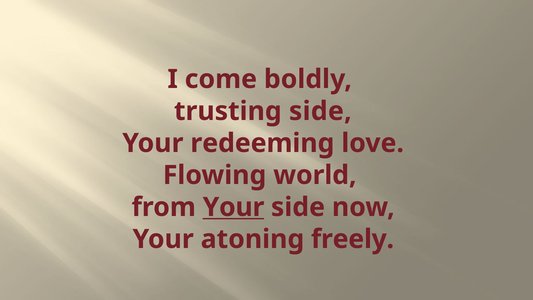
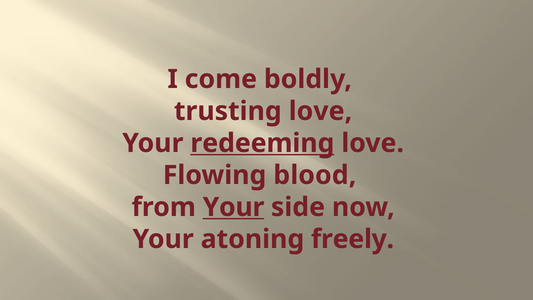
trusting side: side -> love
redeeming underline: none -> present
world: world -> blood
